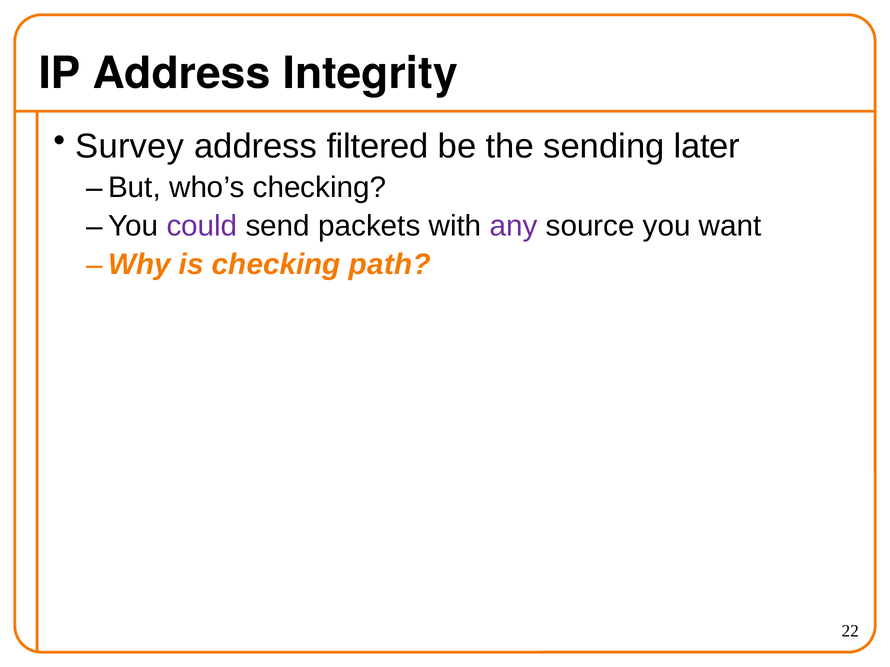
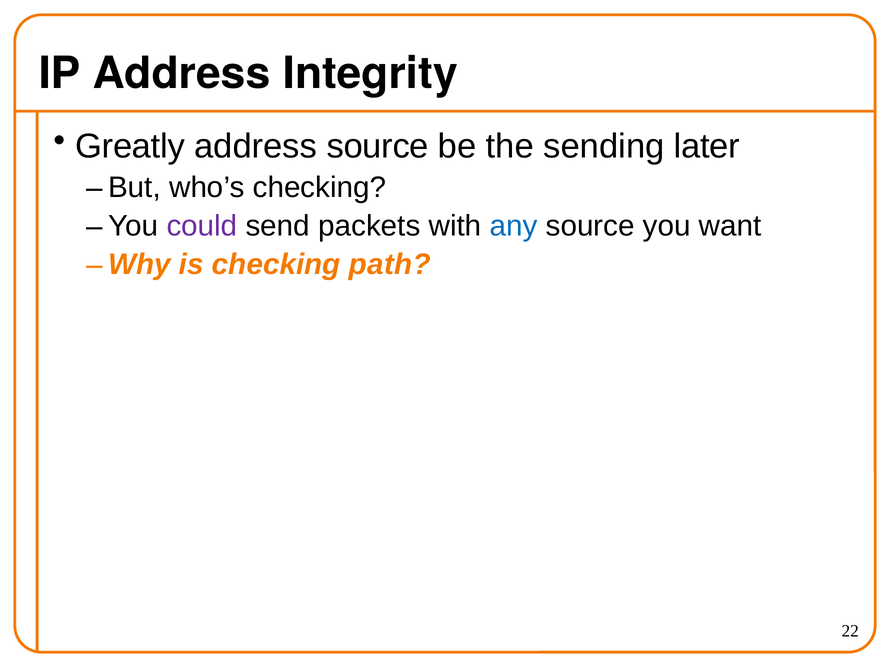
Survey: Survey -> Greatly
address filtered: filtered -> source
any colour: purple -> blue
